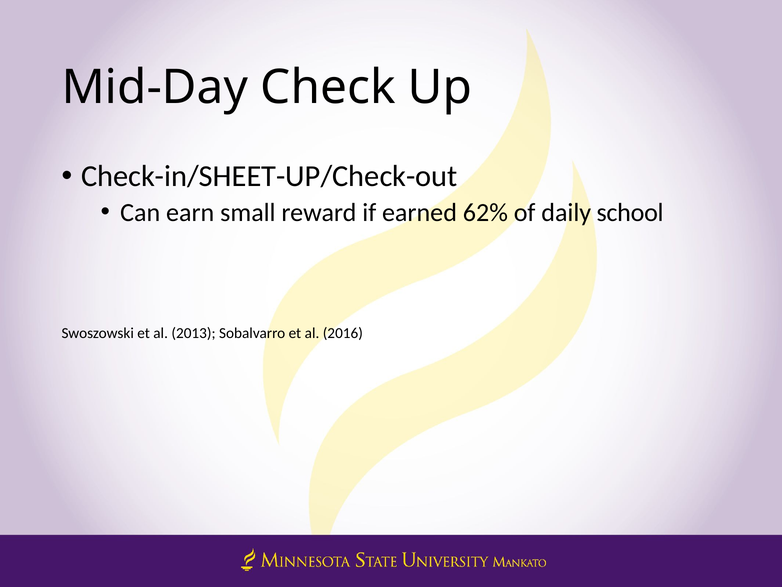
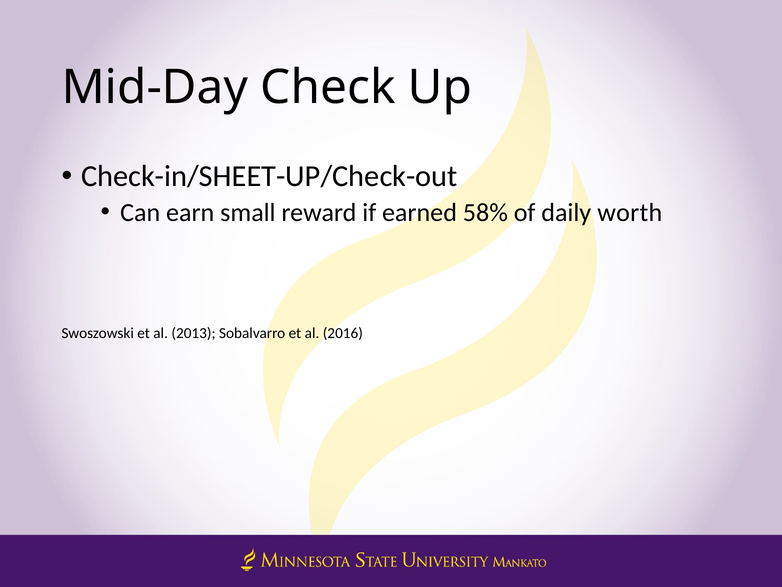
62%: 62% -> 58%
school: school -> worth
